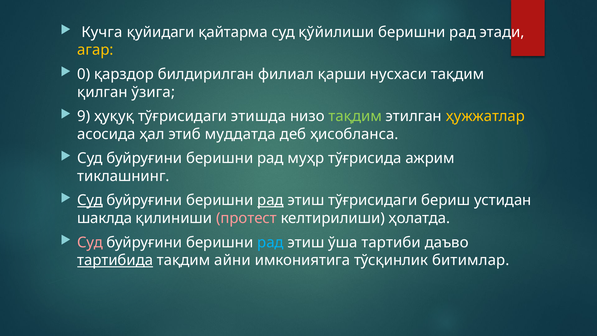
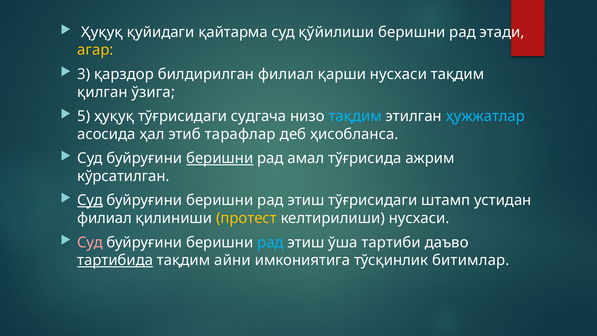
Кучга at (102, 32): Кучга -> Ҳуқуқ
0: 0 -> 3
9: 9 -> 5
этишда: этишда -> судгача
тақдим at (355, 116) colour: light green -> light blue
ҳужжатлар colour: yellow -> light blue
муддатда: муддатда -> тарафлар
беришни at (220, 158) underline: none -> present
муҳр: муҳр -> амал
тиклашнинг: тиклашнинг -> кўрсатилган
рад at (270, 200) underline: present -> none
бериш: бериш -> штамп
шаклда at (105, 218): шаклда -> филиал
протест colour: pink -> yellow
келтирилиши ҳолатда: ҳолатда -> нусхаси
